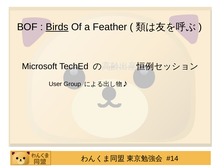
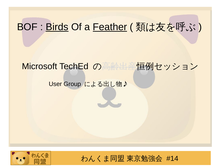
Feather underline: none -> present
